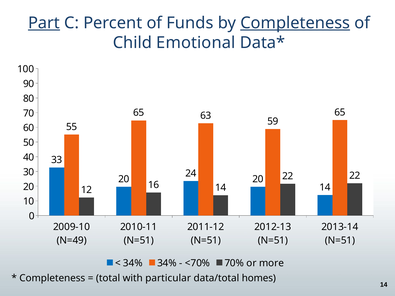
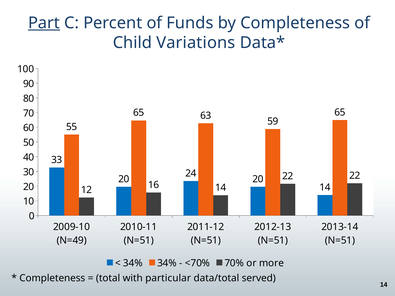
Completeness at (295, 23) underline: present -> none
Emotional: Emotional -> Variations
homes: homes -> served
